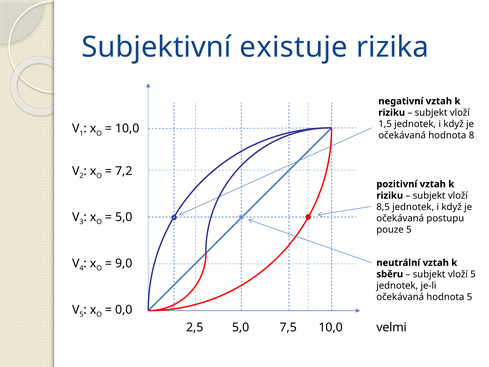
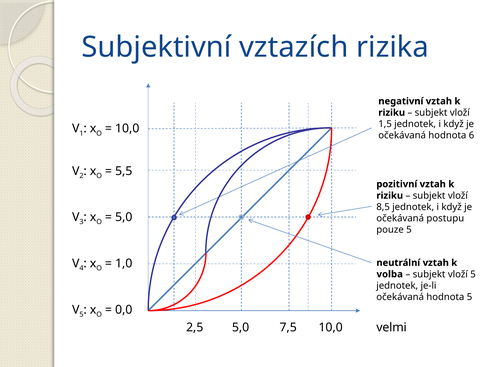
existuje: existuje -> vztazích
8: 8 -> 6
7,2: 7,2 -> 5,5
9,0: 9,0 -> 1,0
sběru: sběru -> volba
